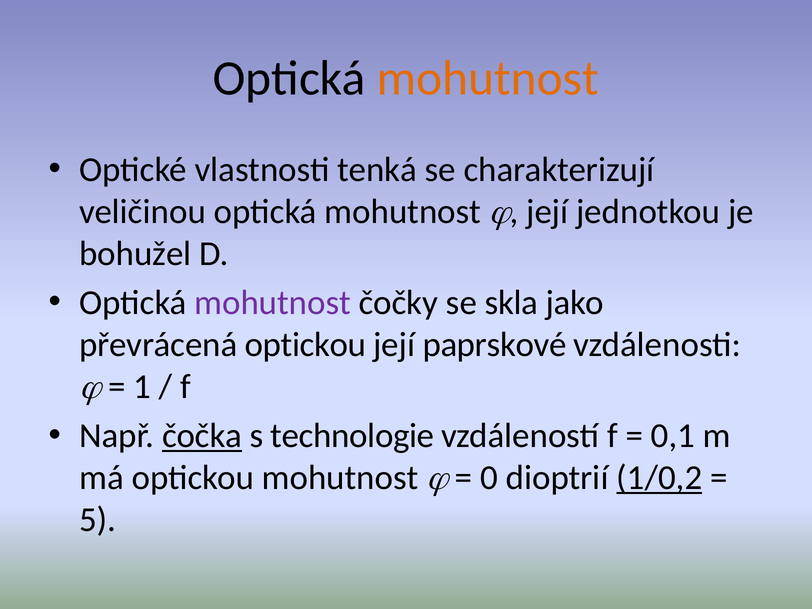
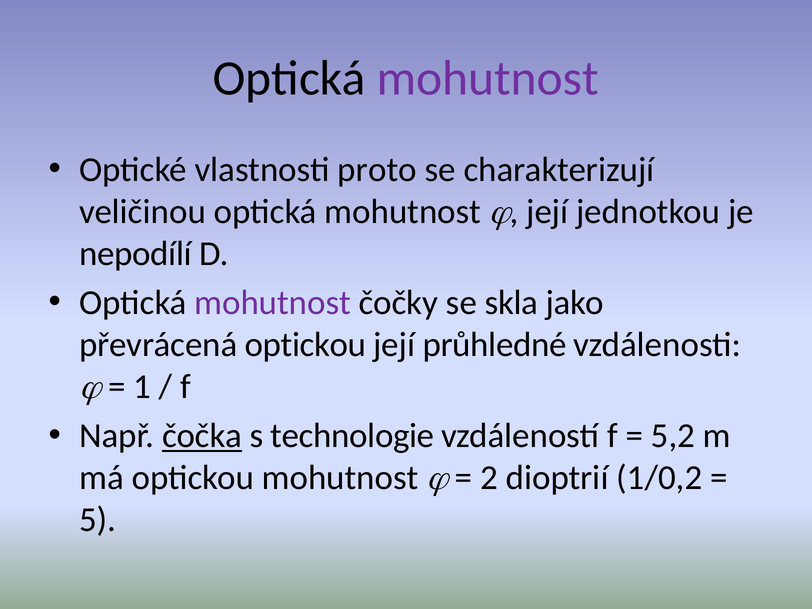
mohutnost at (488, 79) colour: orange -> purple
tenká: tenká -> proto
bohužel: bohužel -> nepodílí
paprskové: paprskové -> průhledné
0,1: 0,1 -> 5,2
0: 0 -> 2
1/0,2 underline: present -> none
